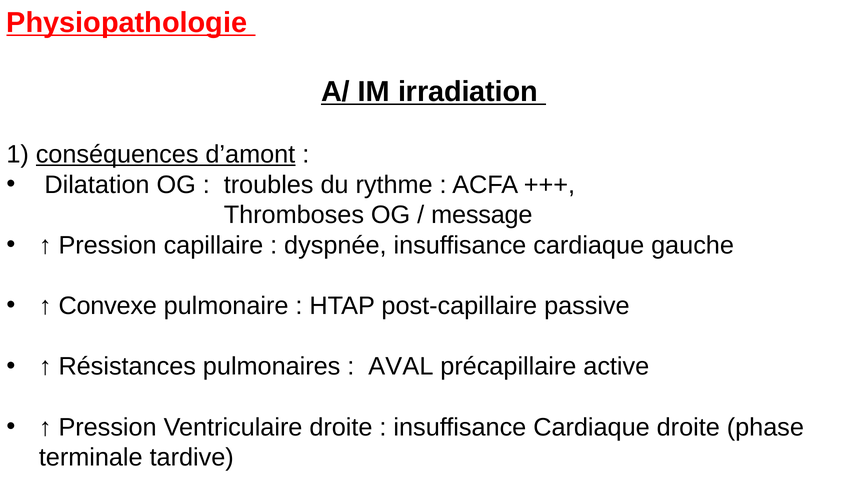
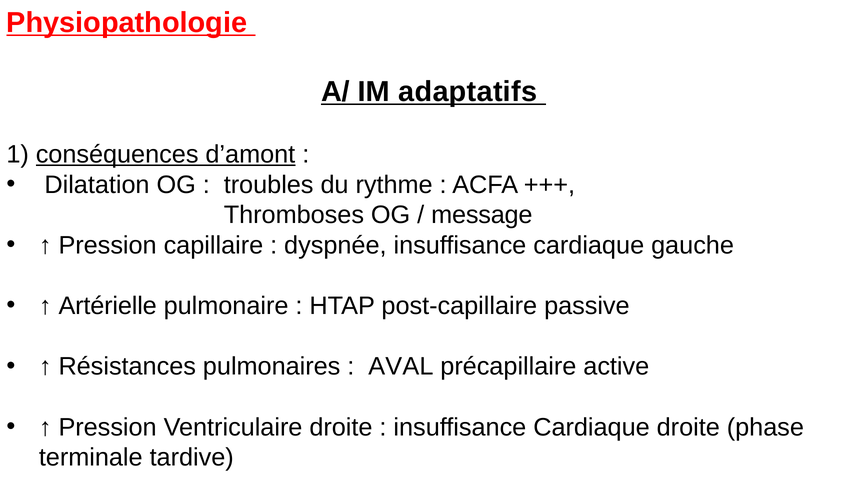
irradiation: irradiation -> adaptatifs
Convexe: Convexe -> Artérielle
